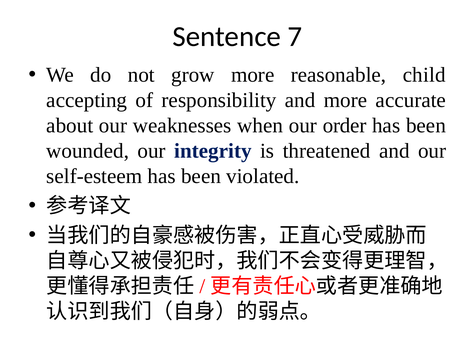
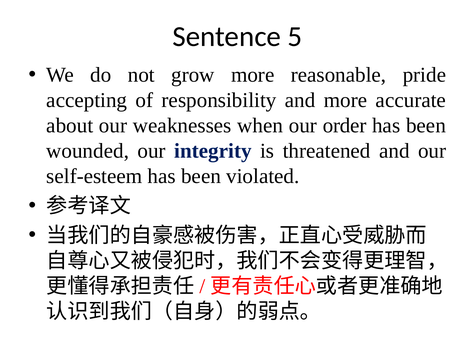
7: 7 -> 5
child: child -> pride
